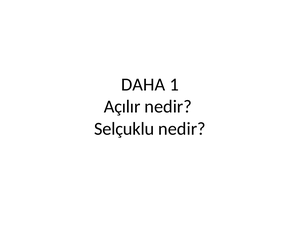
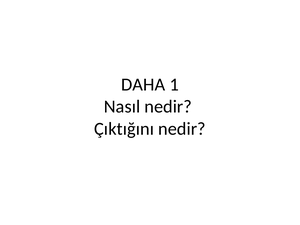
Açılır: Açılır -> Nasıl
Selçuklu: Selçuklu -> Çıktığını
